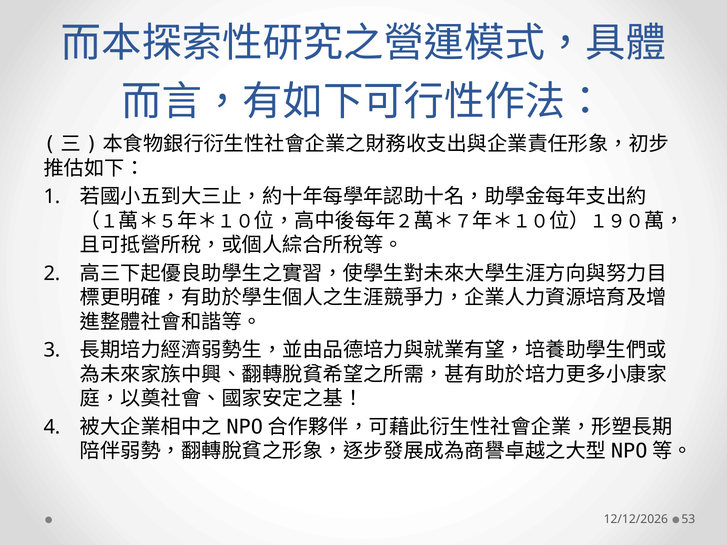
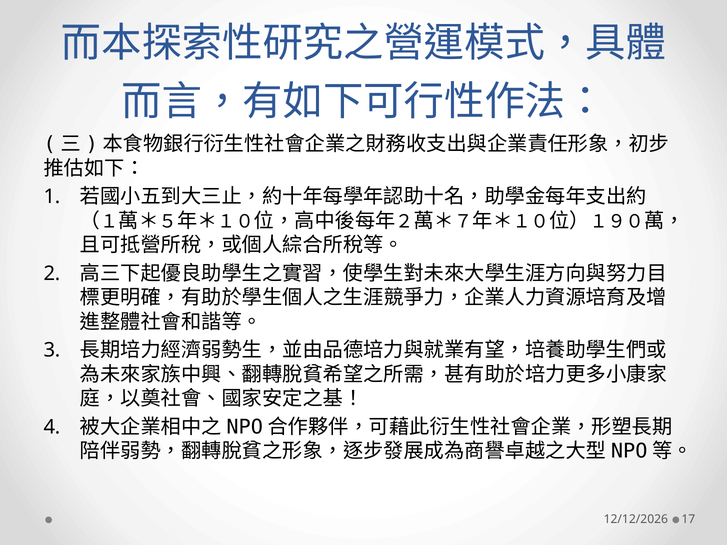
53: 53 -> 17
